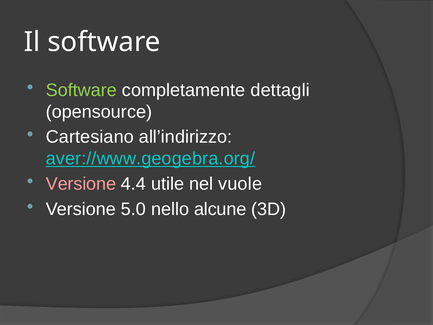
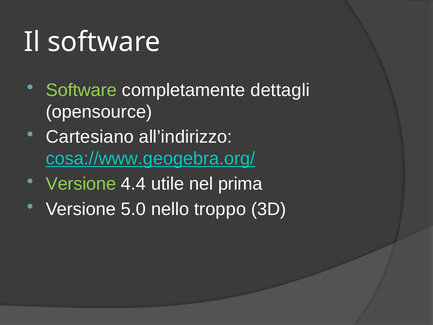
aver://www.geogebra.org/: aver://www.geogebra.org/ -> cosa://www.geogebra.org/
Versione at (81, 184) colour: pink -> light green
vuole: vuole -> prima
alcune: alcune -> troppo
